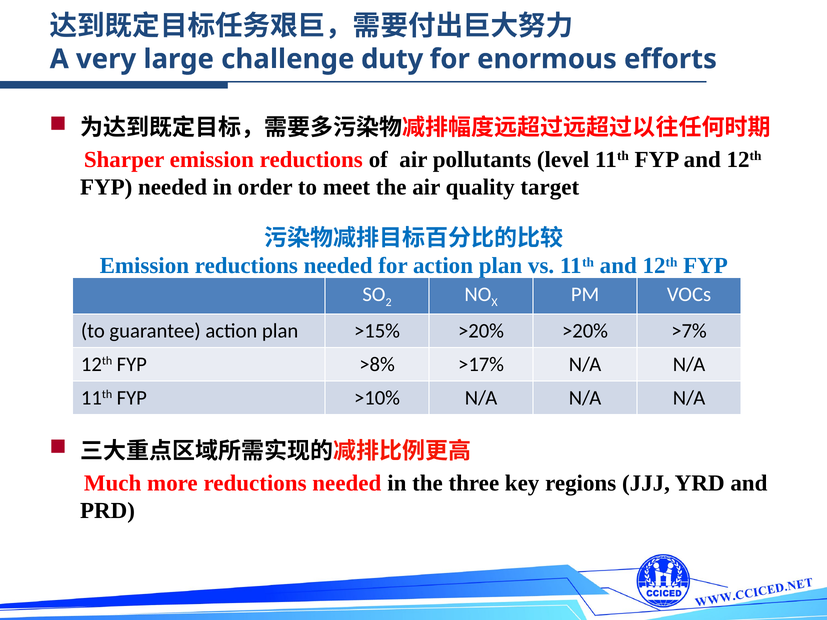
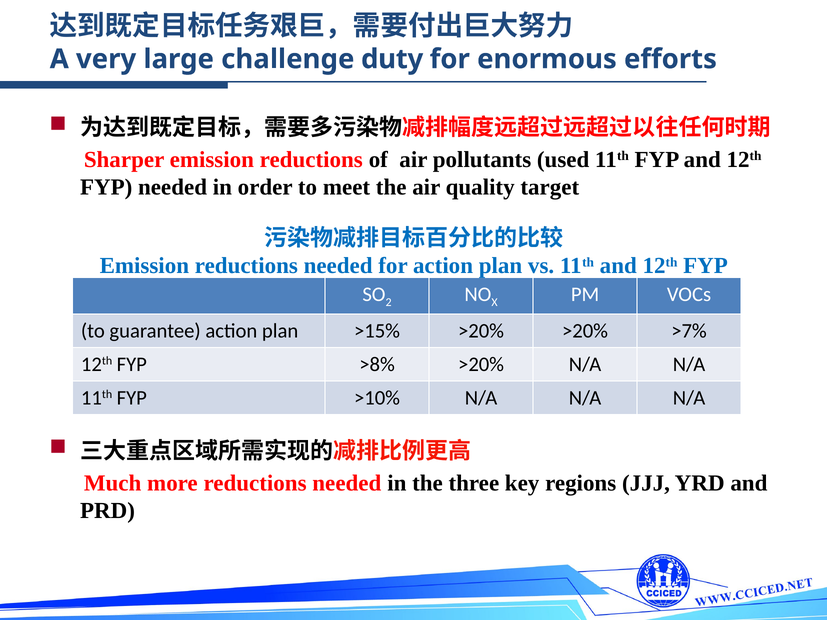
level: level -> used
>8% >17%: >17% -> >20%
